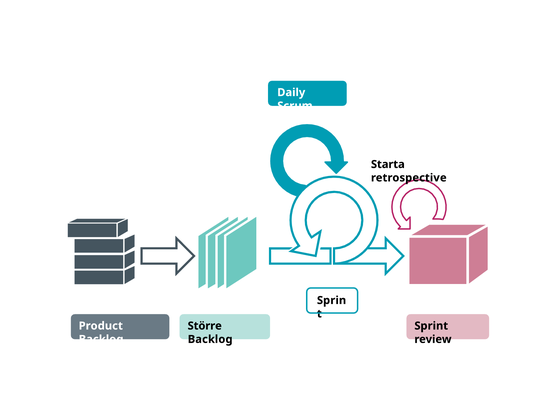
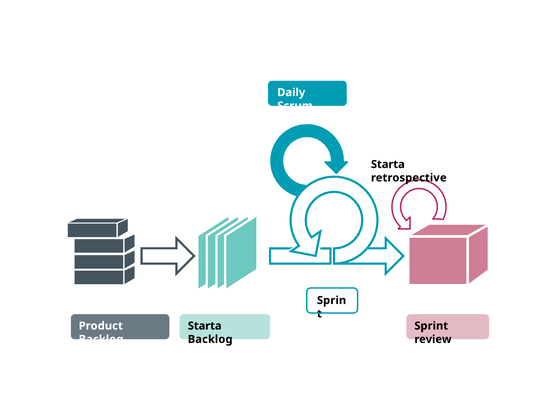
Större at (205, 326): Större -> Starta
